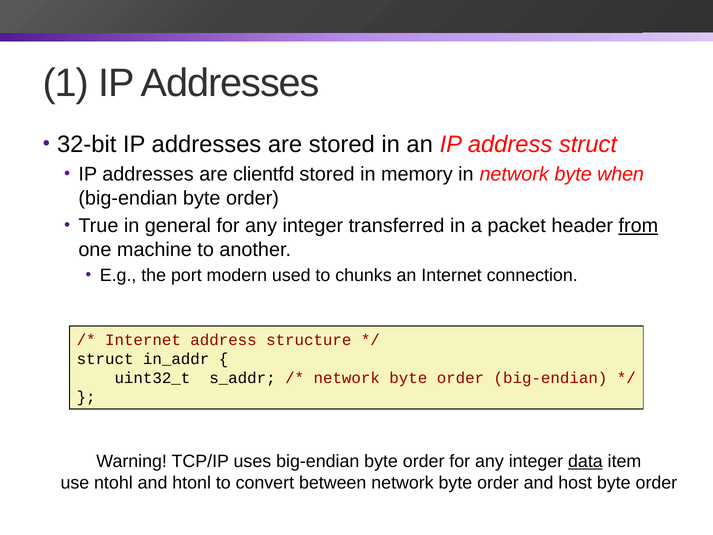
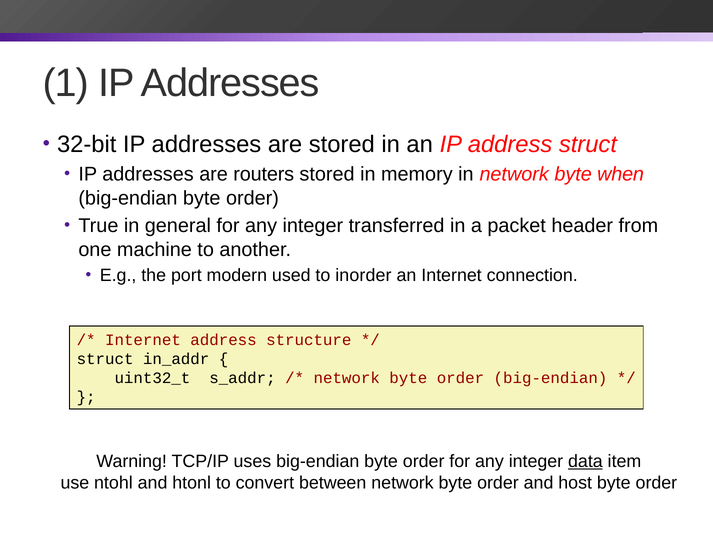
clientfd: clientfd -> routers
from underline: present -> none
chunks: chunks -> inorder
